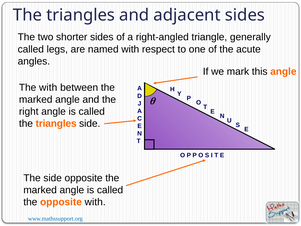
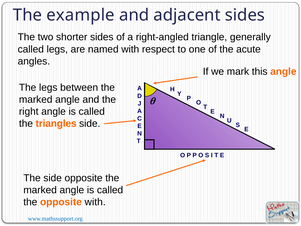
triangles at (81, 15): triangles -> example
The with: with -> legs
